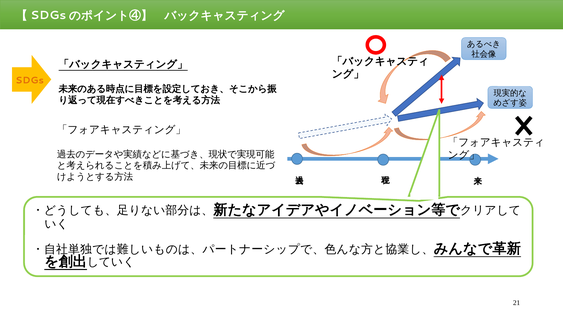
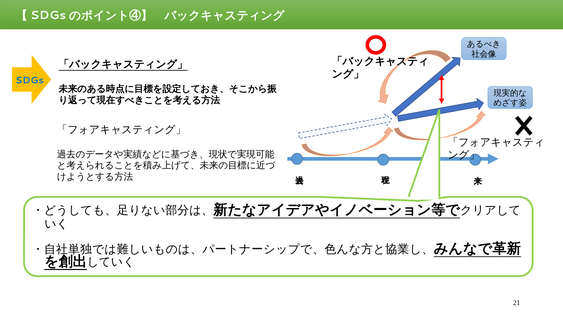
SDGs colour: orange -> blue
